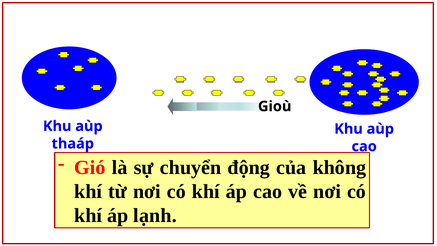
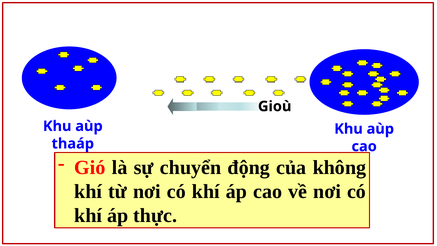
lạnh: lạnh -> thực
